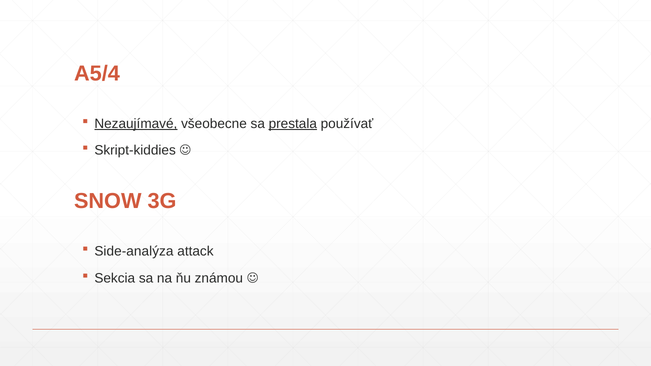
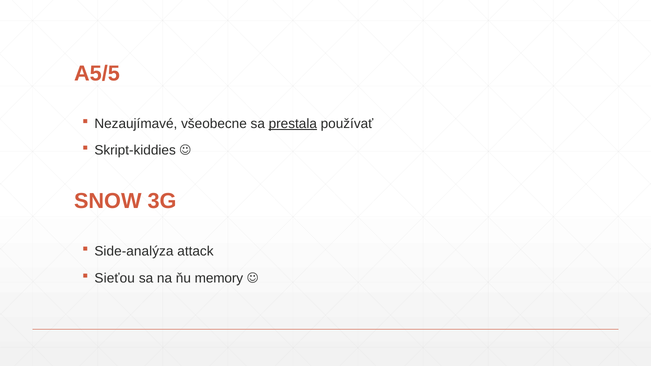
A5/4: A5/4 -> A5/5
Nezaujímavé underline: present -> none
Sekcia: Sekcia -> Sieťou
známou: známou -> memory
